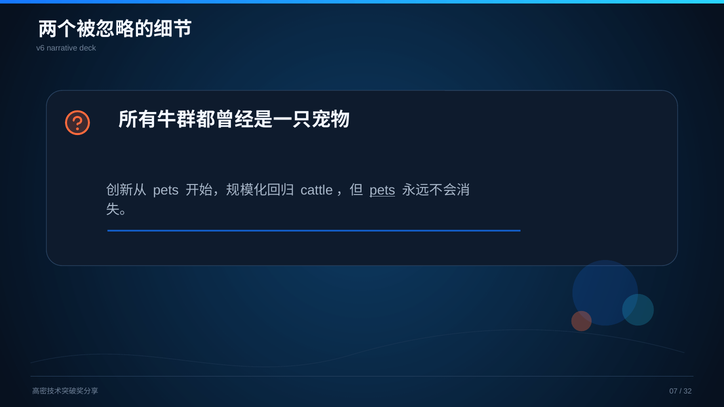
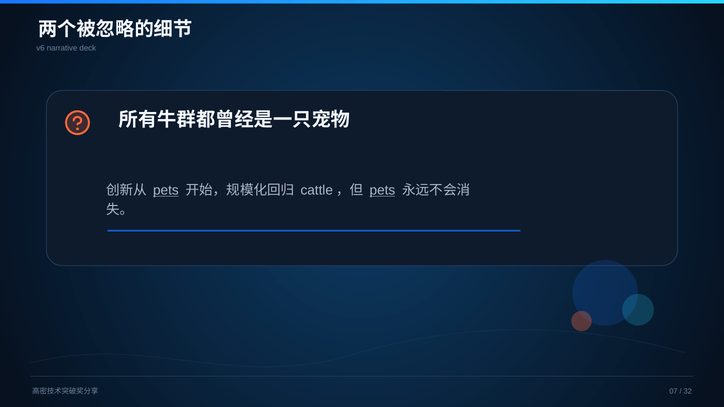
pets at (166, 190) underline: none -> present
